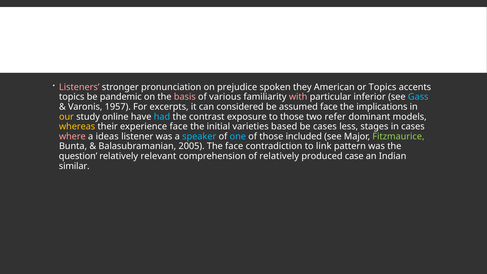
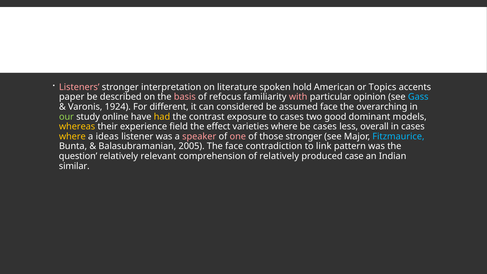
pronunciation: pronunciation -> interpretation
prejudice: prejudice -> literature
they: they -> hold
topics at (72, 97): topics -> paper
pandemic: pandemic -> described
various: various -> refocus
inferior: inferior -> opinion
1957: 1957 -> 1924
excerpts: excerpts -> different
implications: implications -> overarching
our colour: yellow -> light green
had colour: light blue -> yellow
to those: those -> cases
refer: refer -> good
experience face: face -> field
initial: initial -> effect
varieties based: based -> where
stages: stages -> overall
where at (72, 136) colour: pink -> yellow
speaker colour: light blue -> pink
one colour: light blue -> pink
those included: included -> stronger
Fitzmaurice colour: light green -> light blue
